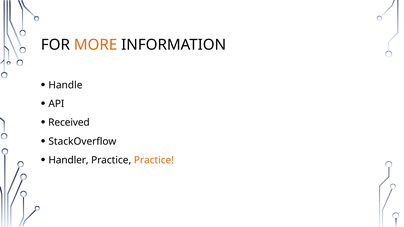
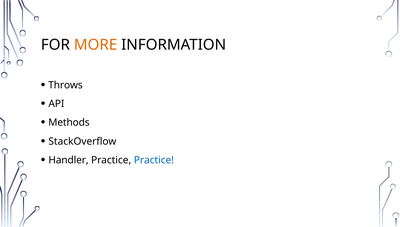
Handle: Handle -> Throws
Received: Received -> Methods
Practice at (154, 160) colour: orange -> blue
